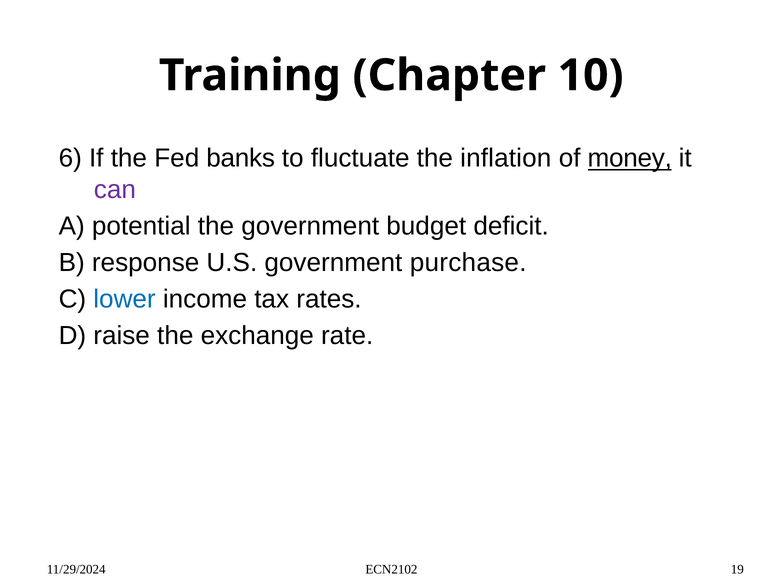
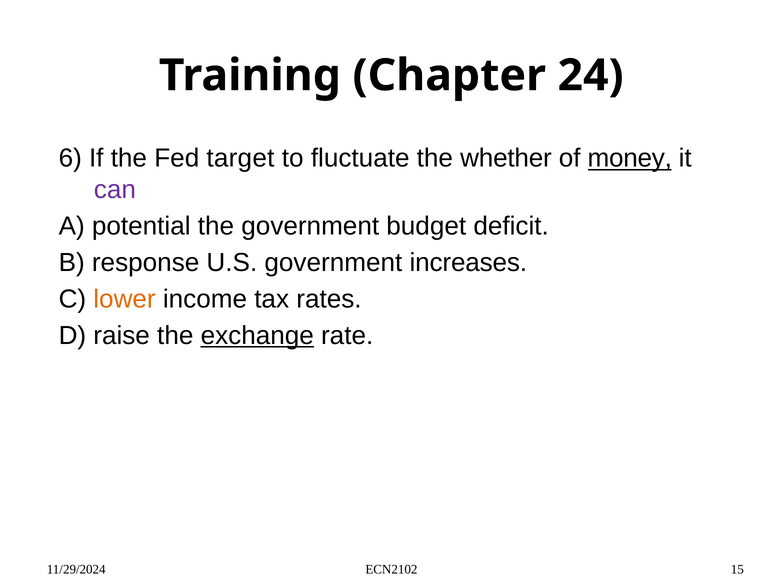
10: 10 -> 24
banks: banks -> target
inflation: inflation -> whether
purchase: purchase -> increases
lower colour: blue -> orange
exchange underline: none -> present
19: 19 -> 15
